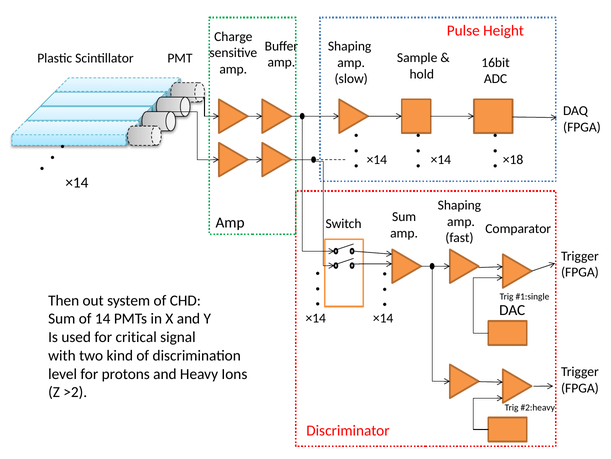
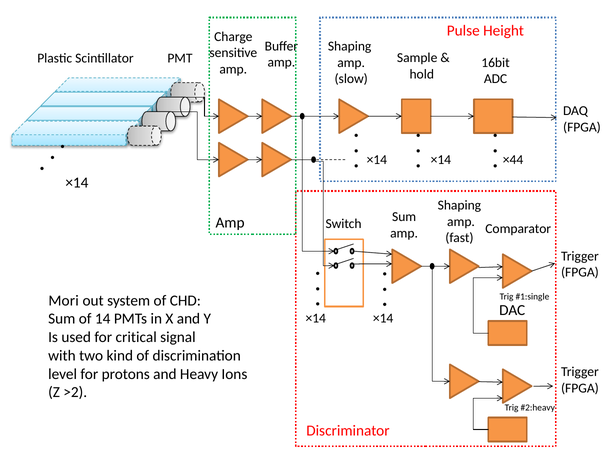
×18: ×18 -> ×44
Then: Then -> Mori
